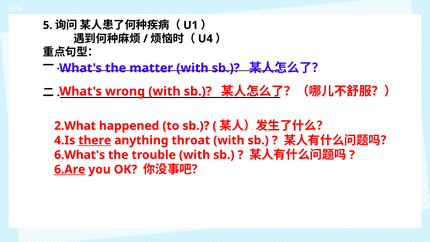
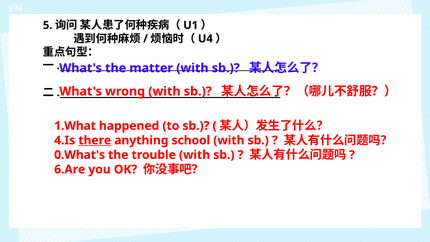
2.What: 2.What -> 1.What
throat: throat -> school
6.What's: 6.What's -> 0.What's
6.Are underline: present -> none
